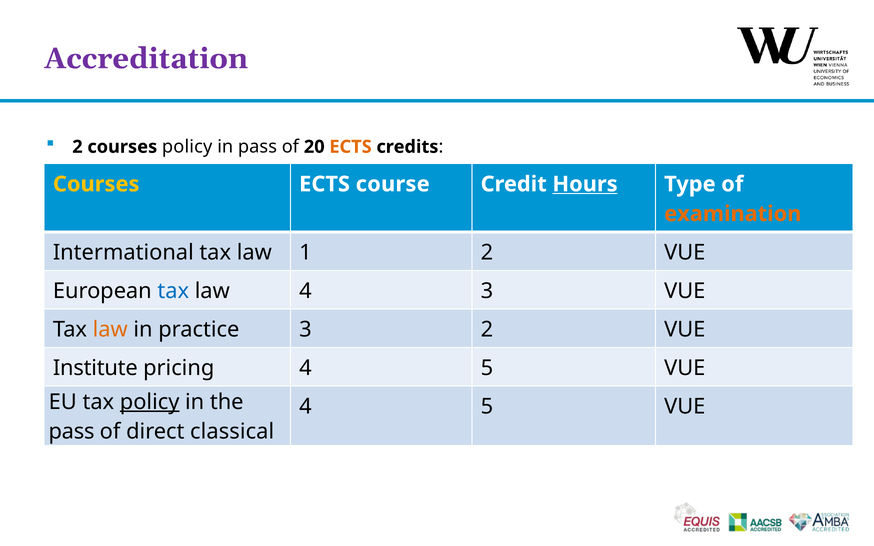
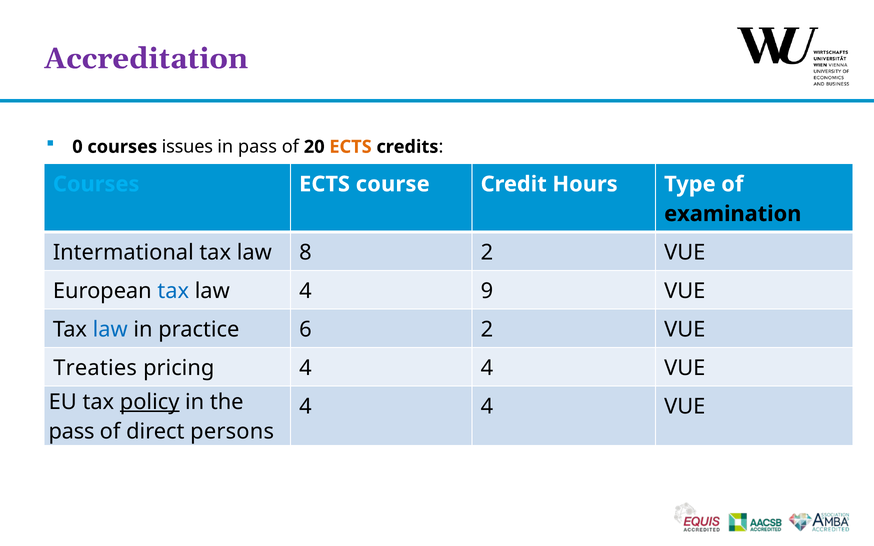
2 at (77, 147): 2 -> 0
courses policy: policy -> issues
Courses at (96, 184) colour: yellow -> light blue
Hours underline: present -> none
examination colour: orange -> black
1: 1 -> 8
4 3: 3 -> 9
law at (110, 329) colour: orange -> blue
practice 3: 3 -> 6
Institute: Institute -> Treaties
pricing 4 5: 5 -> 4
5 at (487, 406): 5 -> 4
classical: classical -> persons
